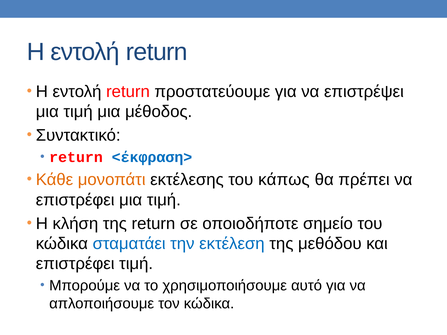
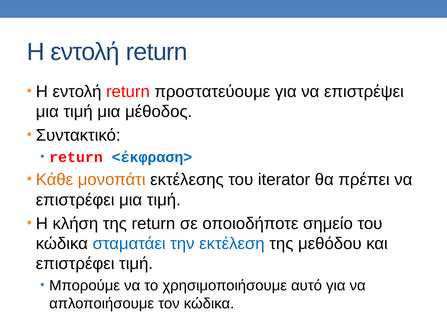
κάπως: κάπως -> iterator
